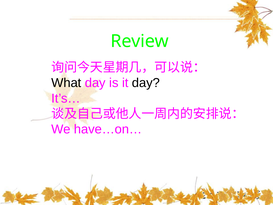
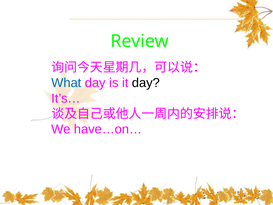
What colour: black -> blue
